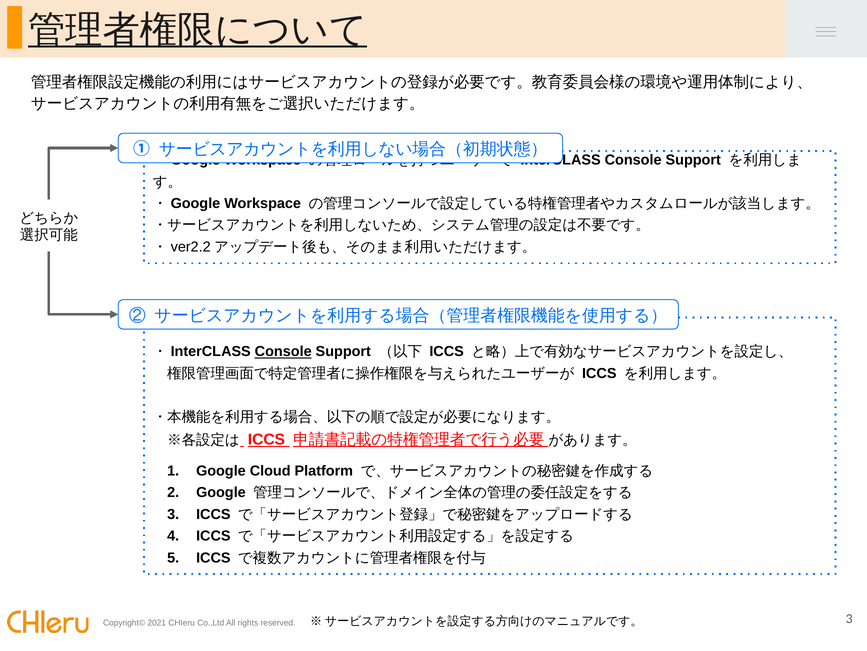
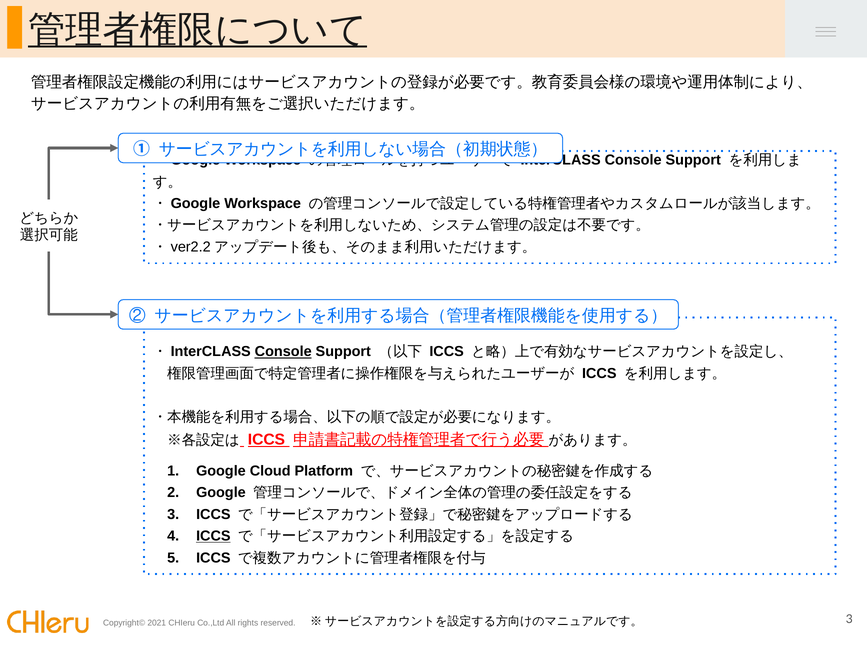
ICCS at (213, 535) underline: none -> present
